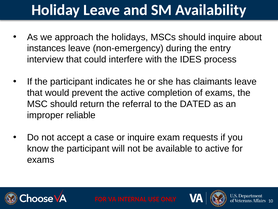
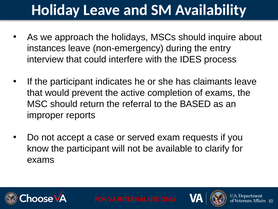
DATED: DATED -> BASED
reliable: reliable -> reports
or inquire: inquire -> served
to active: active -> clarify
